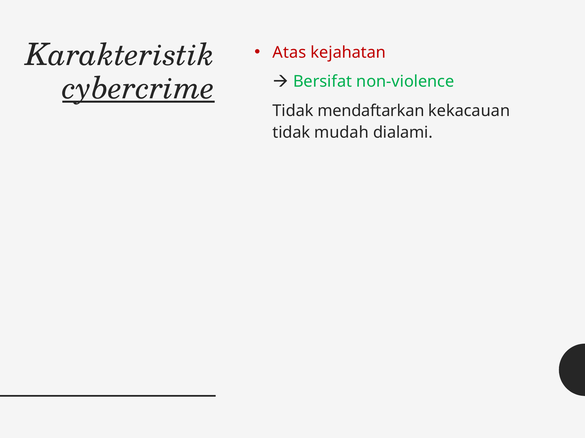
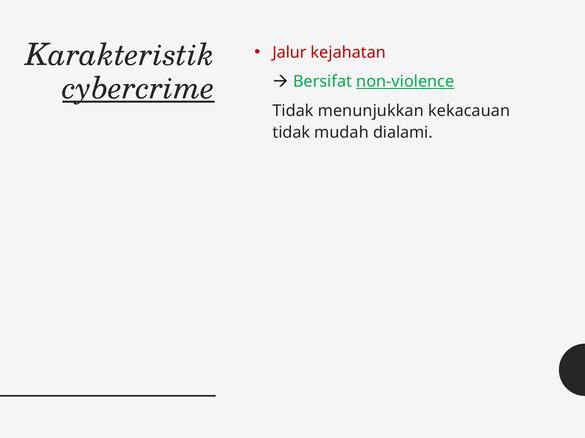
Atas: Atas -> Jalur
non-violence underline: none -> present
mendaftarkan: mendaftarkan -> menunjukkan
